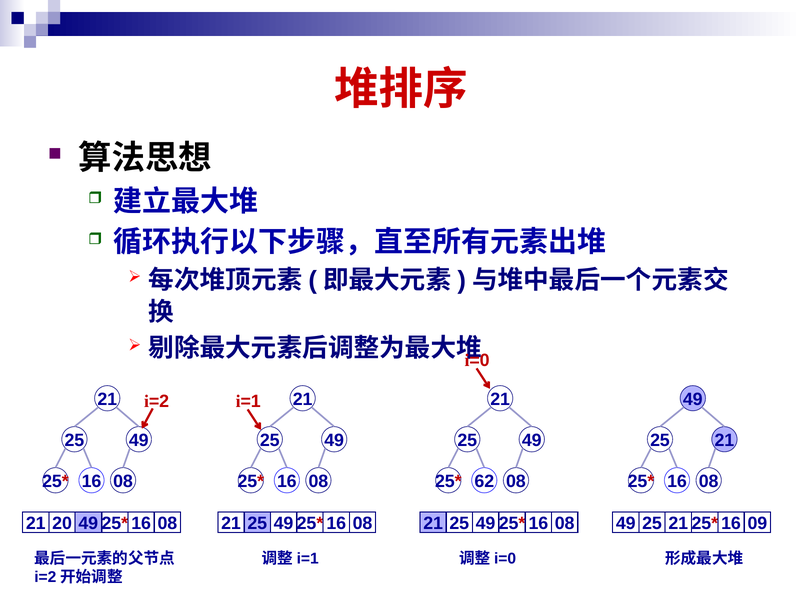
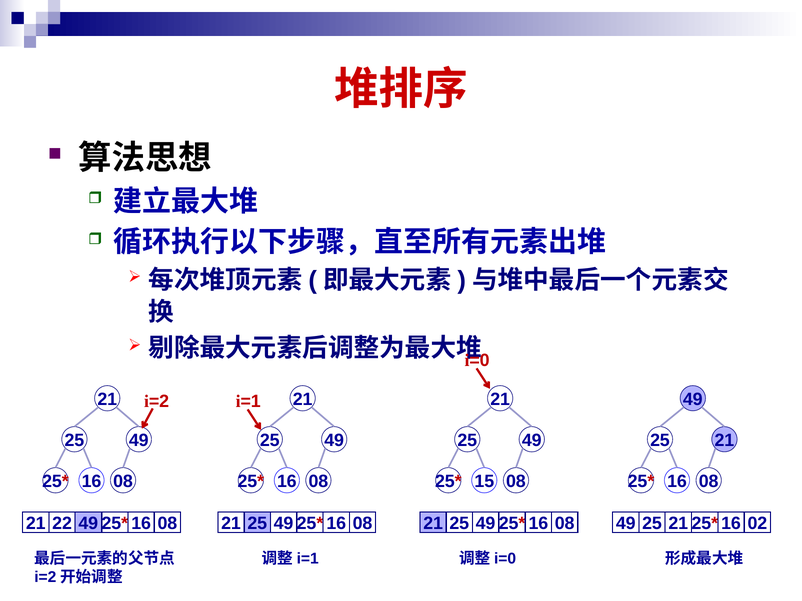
62: 62 -> 15
20: 20 -> 22
09: 09 -> 02
